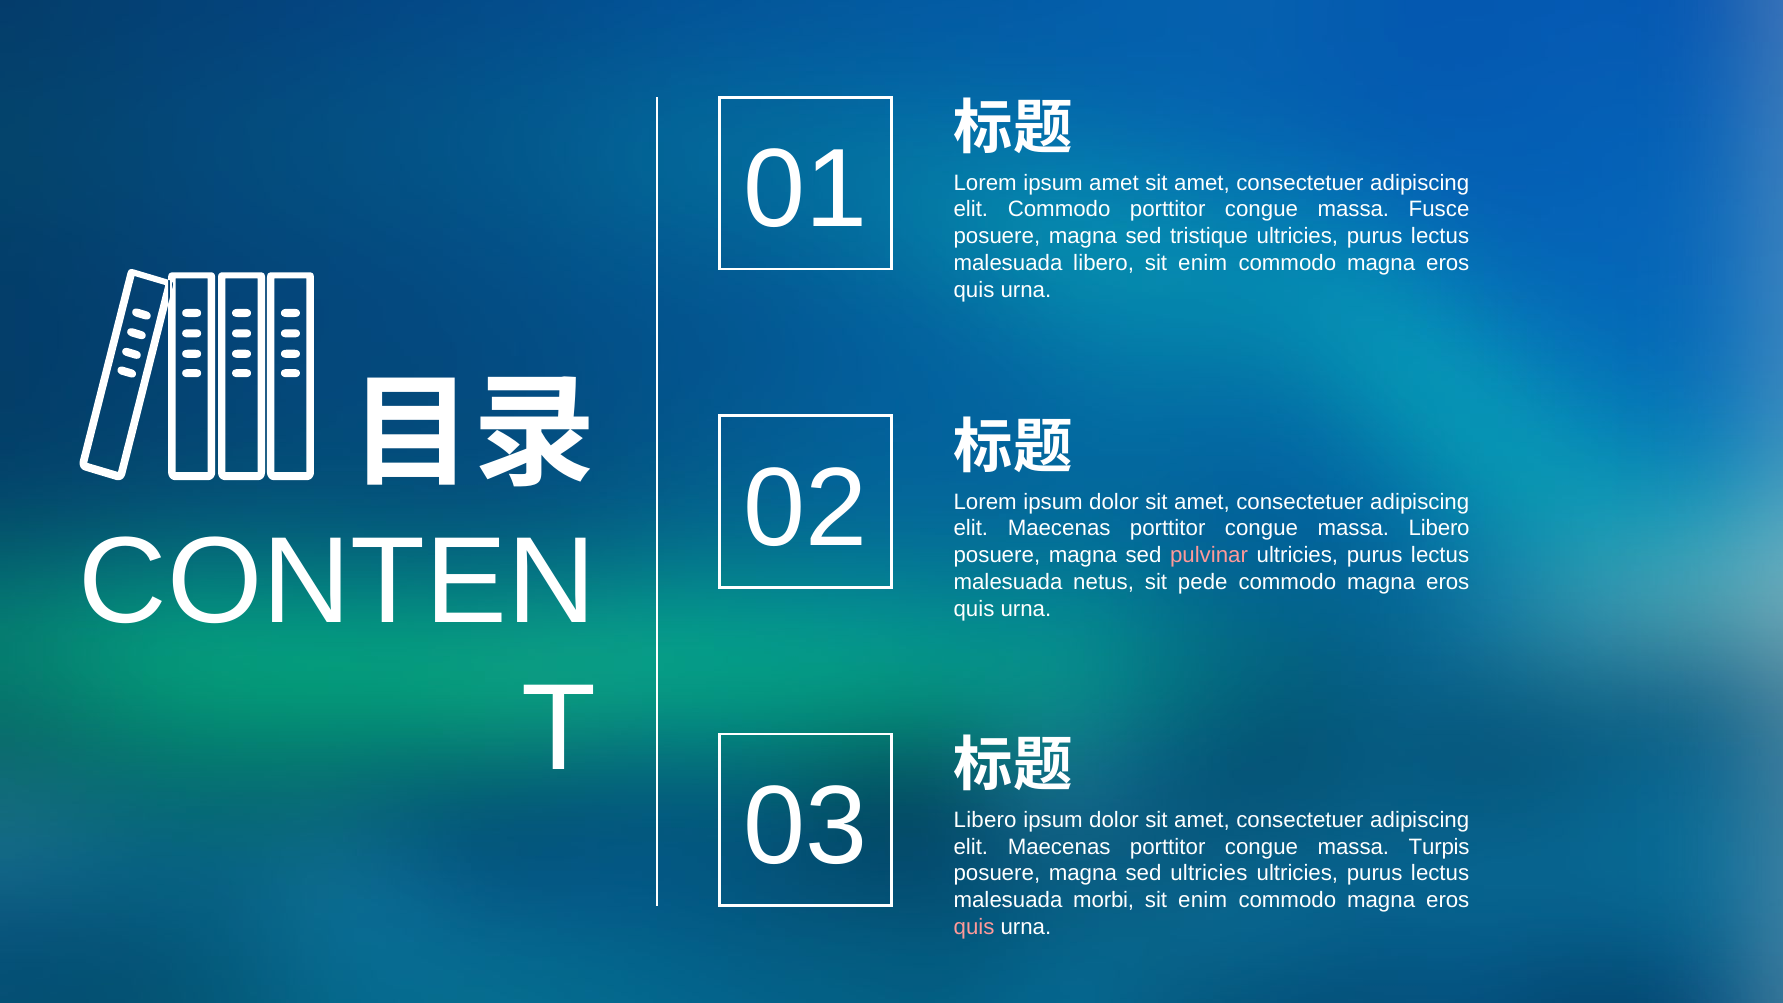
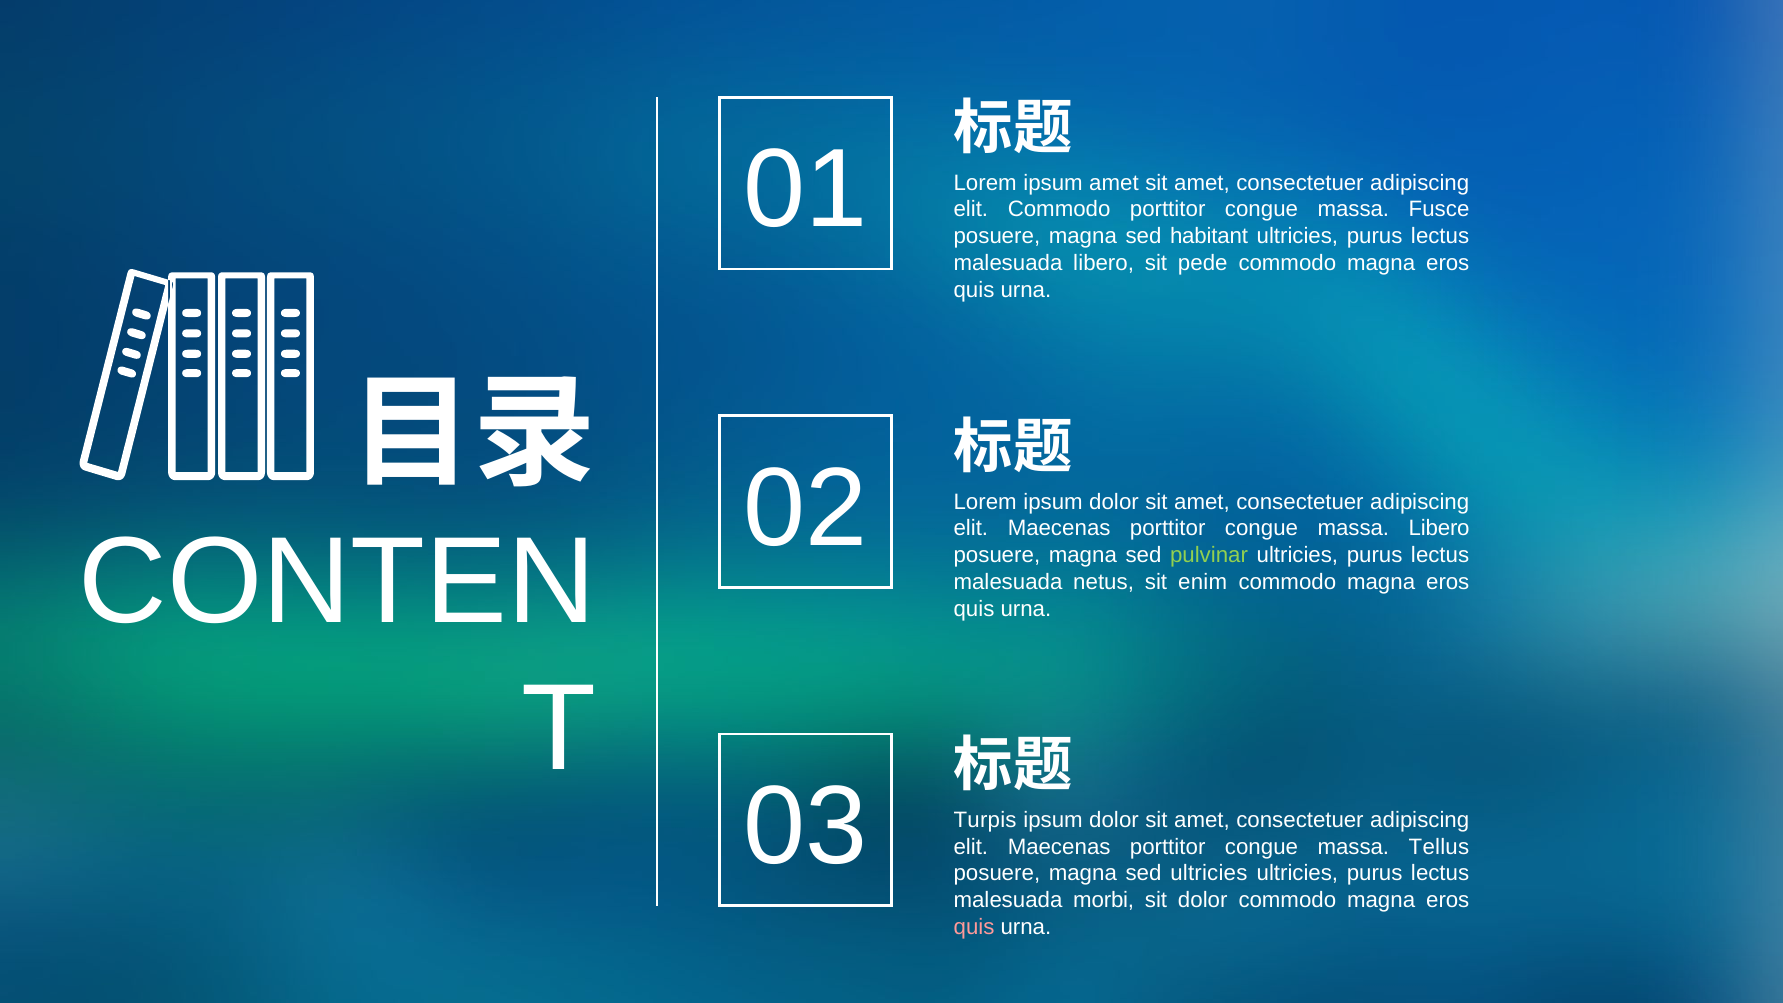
tristique: tristique -> habitant
libero sit enim: enim -> pede
pulvinar colour: pink -> light green
pede: pede -> enim
Libero at (985, 820): Libero -> Turpis
Turpis: Turpis -> Tellus
enim at (1203, 900): enim -> dolor
